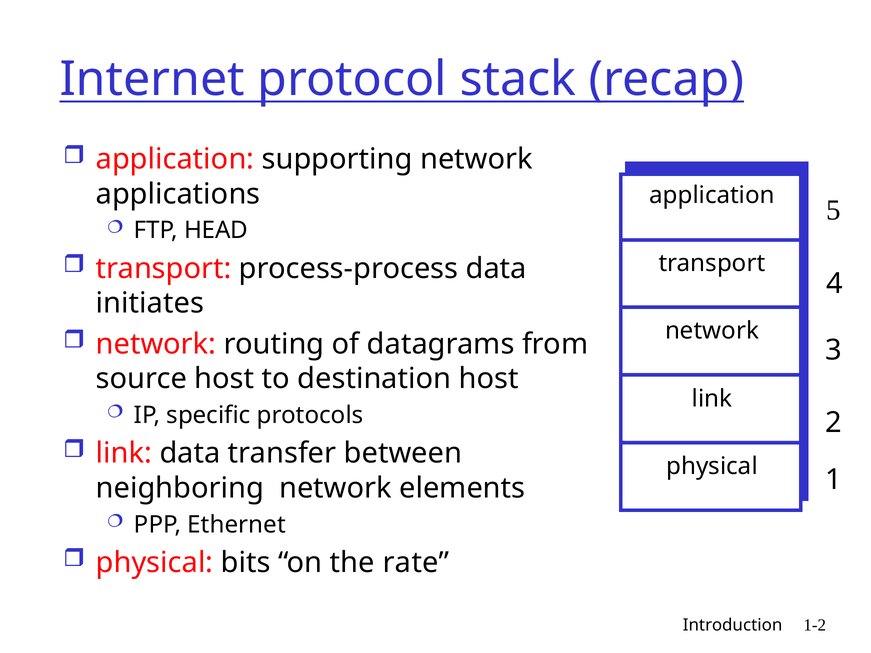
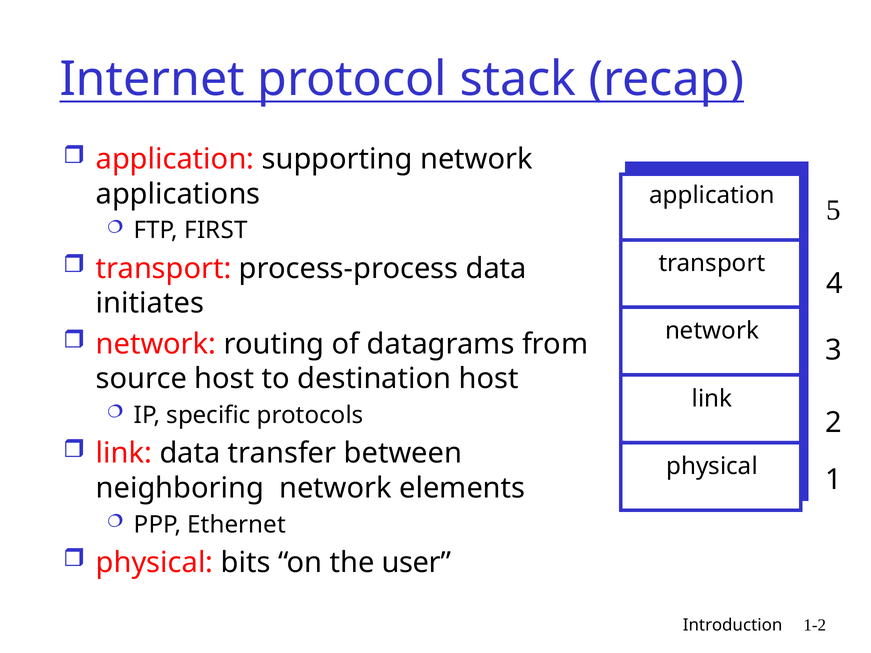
HEAD: HEAD -> FIRST
rate: rate -> user
